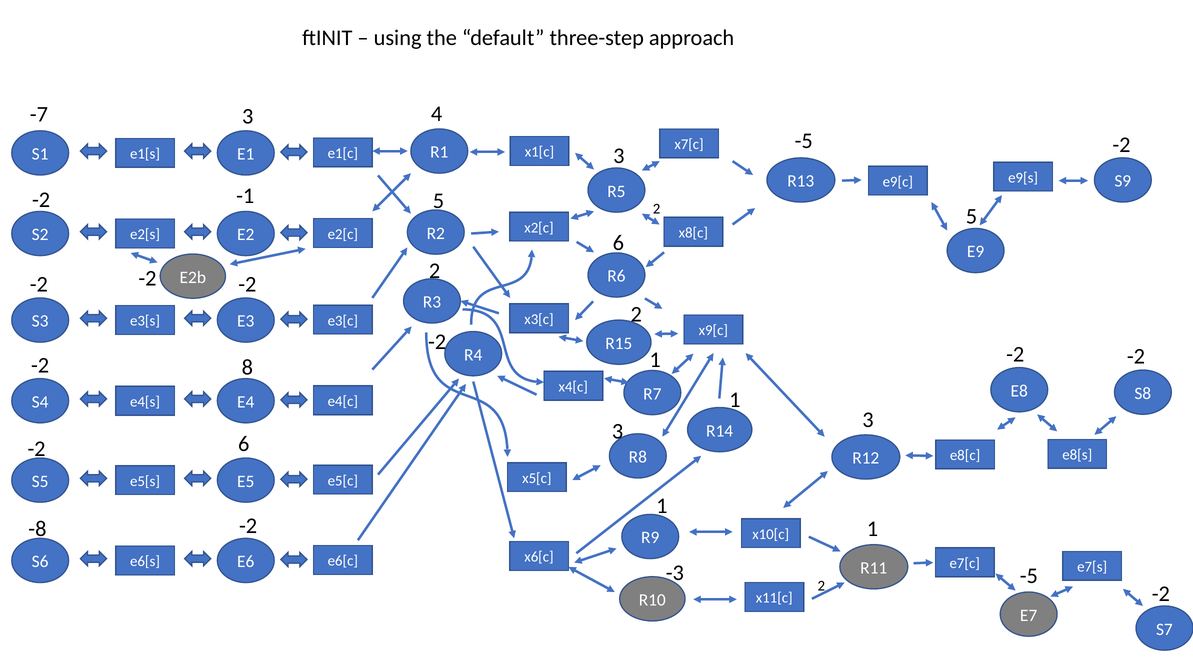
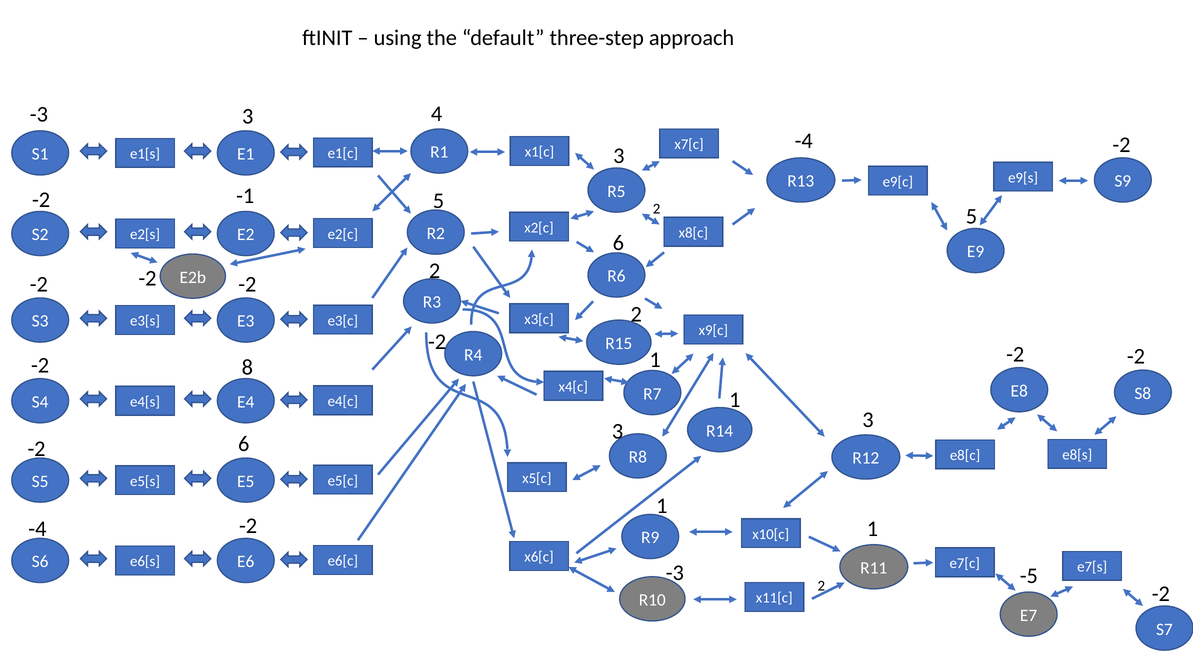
-7 at (39, 114): -7 -> -3
-5 at (804, 141): -5 -> -4
-8 at (37, 529): -8 -> -4
